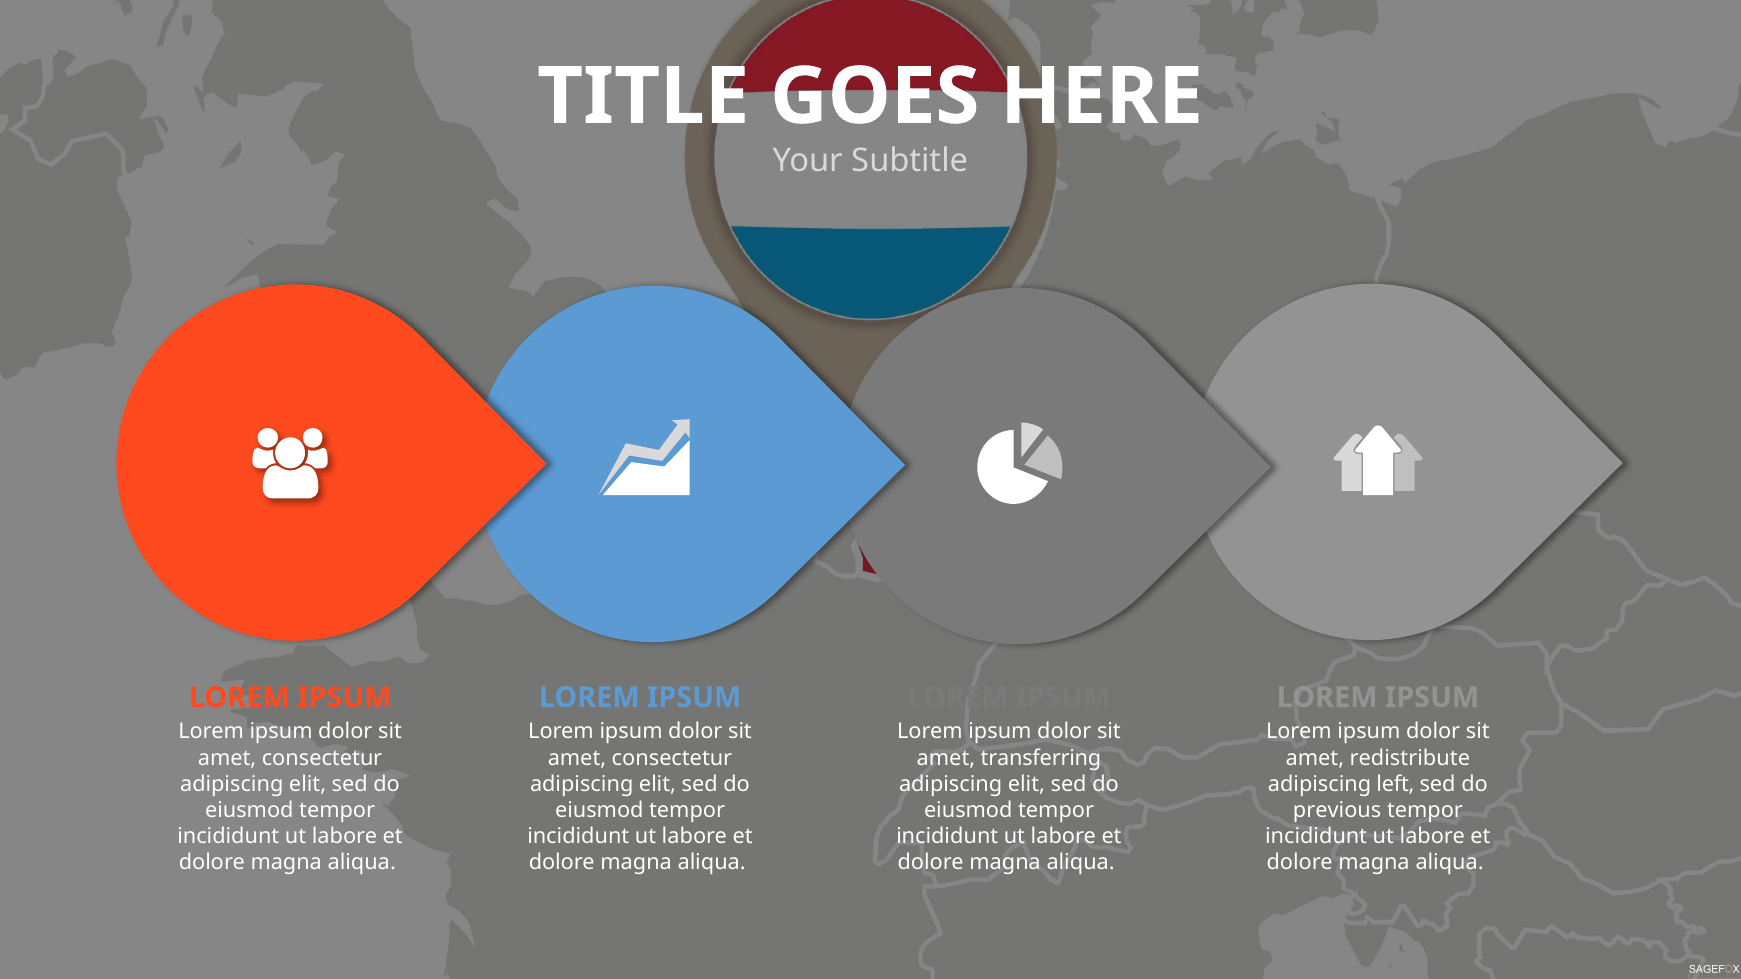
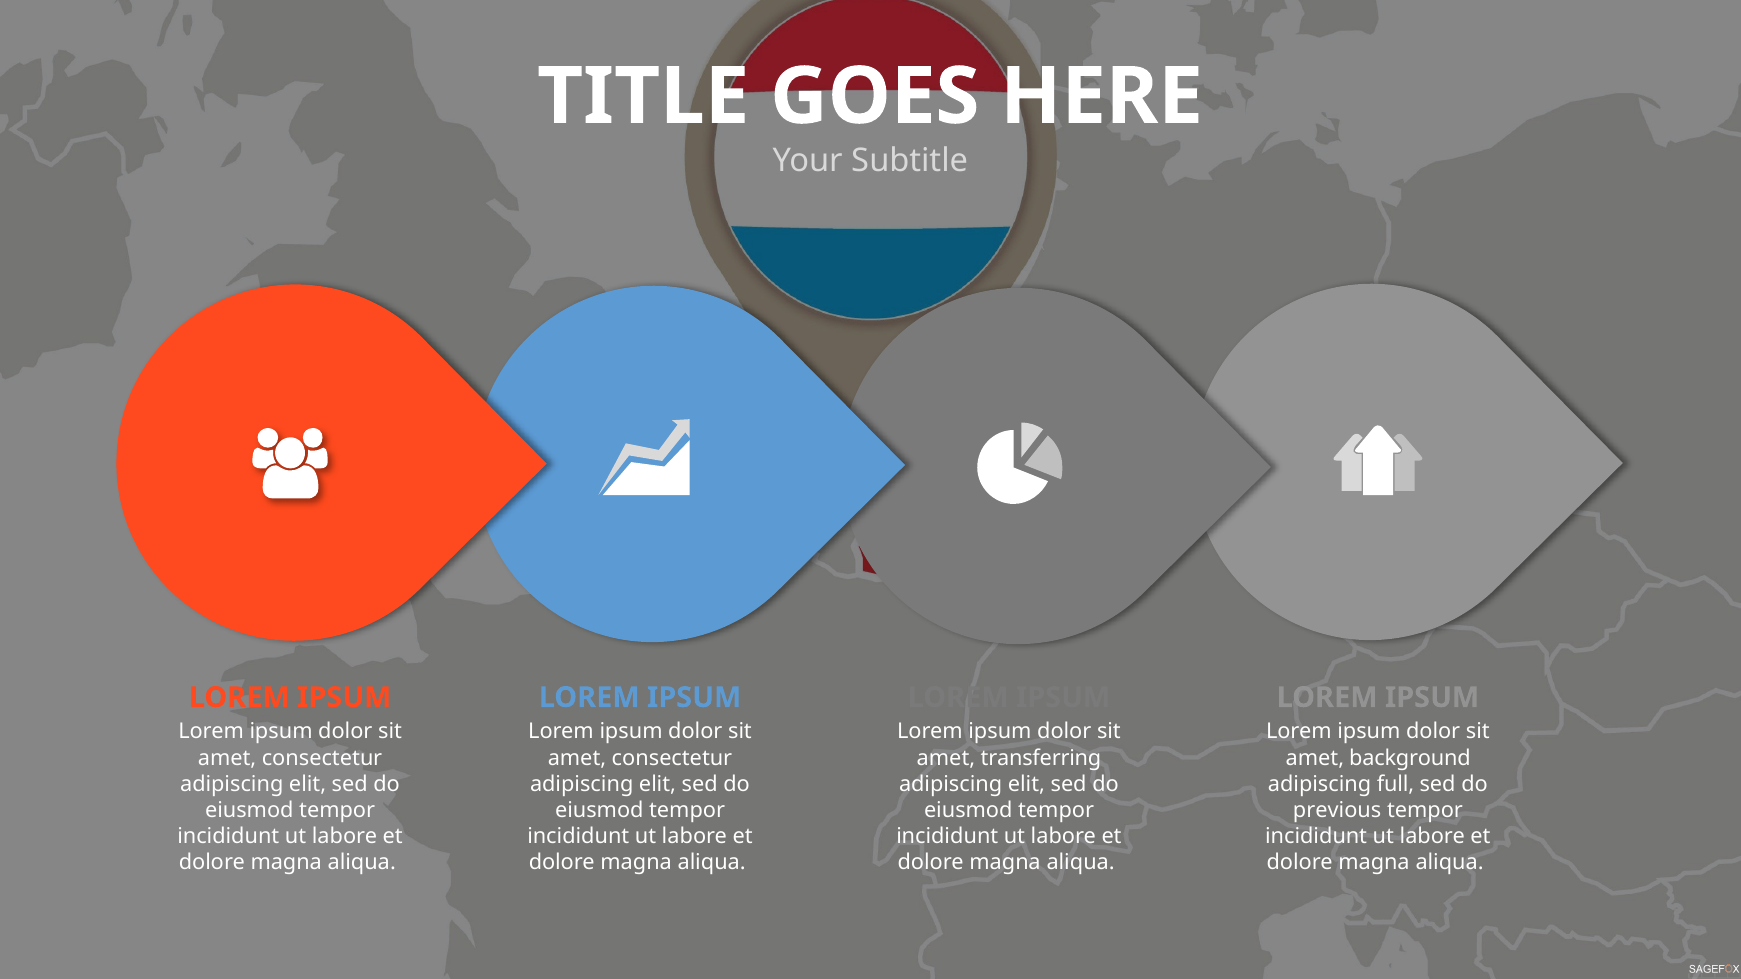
redistribute: redistribute -> background
left: left -> full
